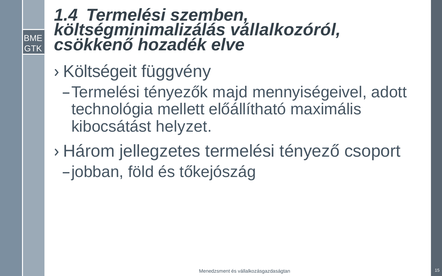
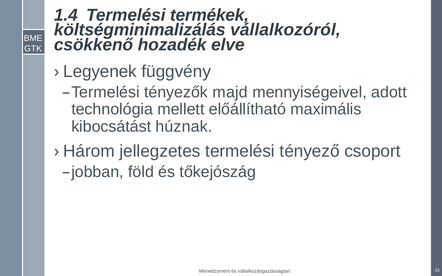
szemben: szemben -> termékek
Költségeit: Költségeit -> Legyenek
helyzet: helyzet -> húznak
